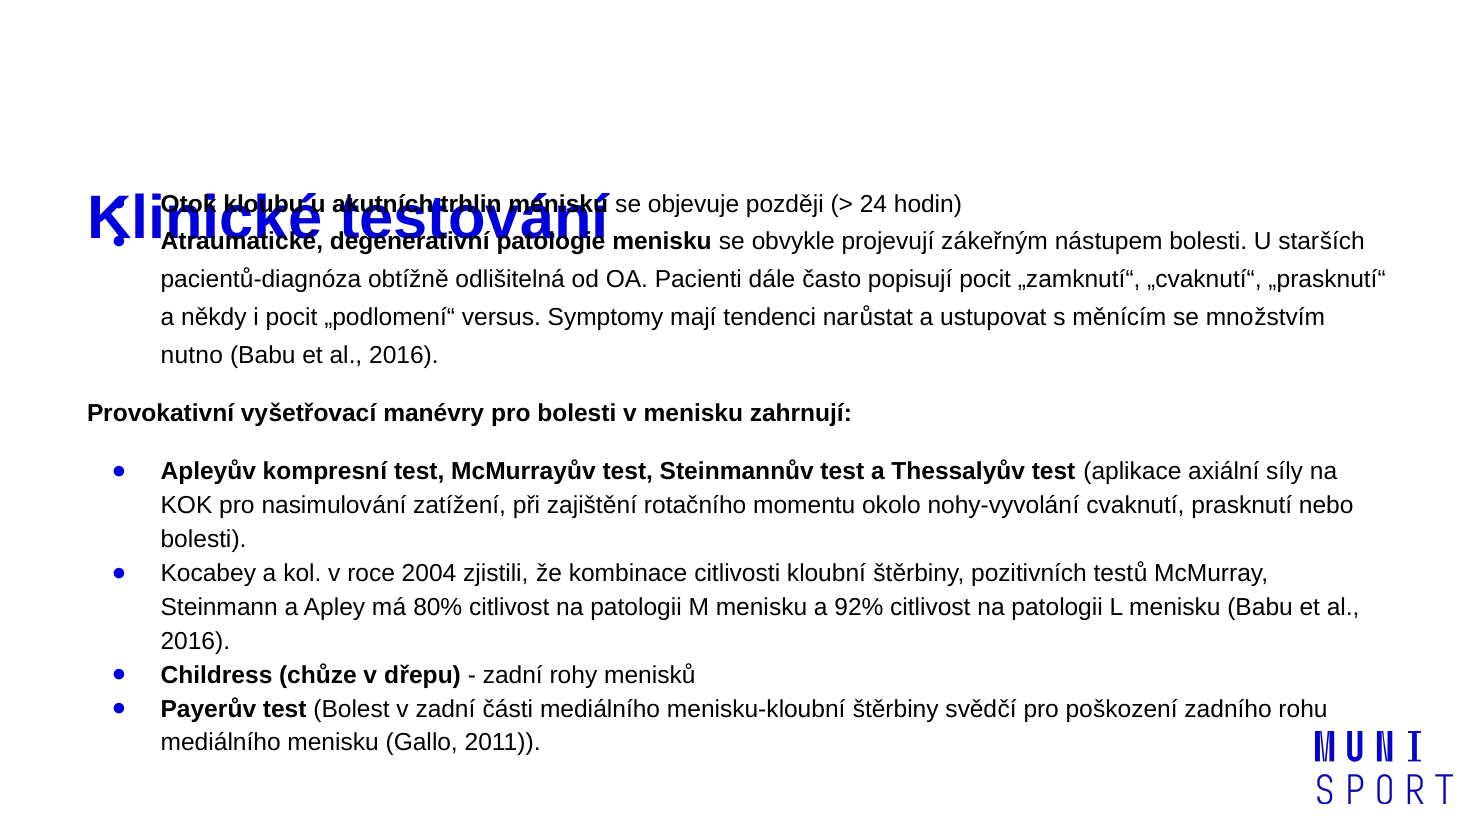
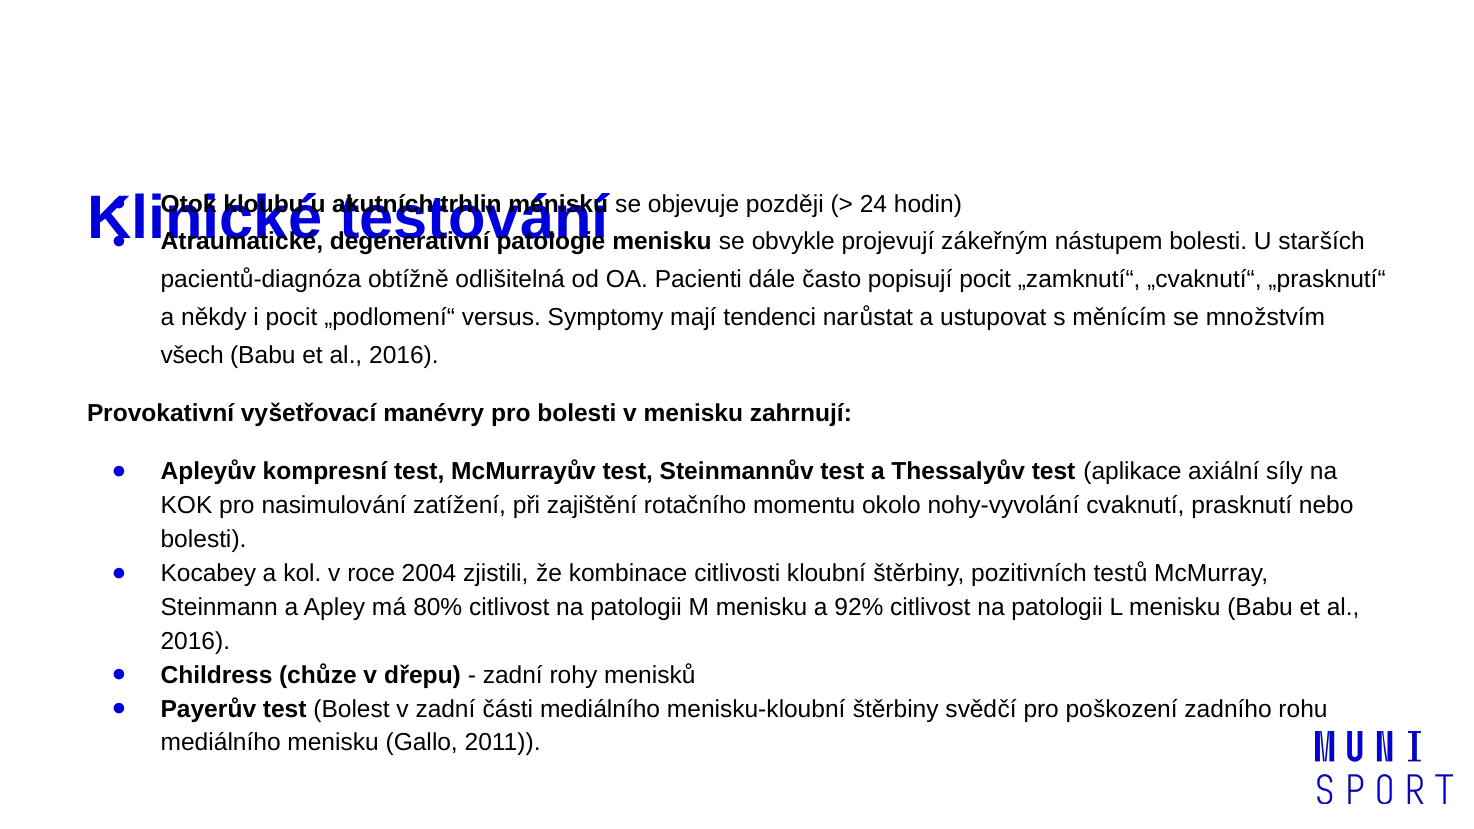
nutno: nutno -> všech
